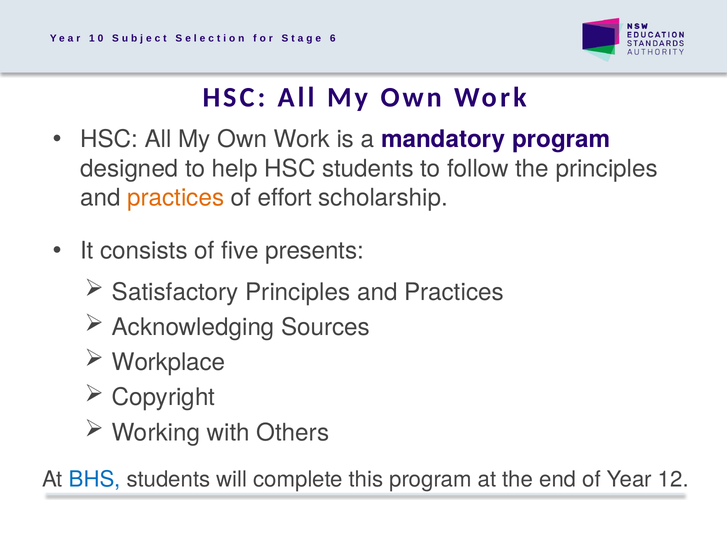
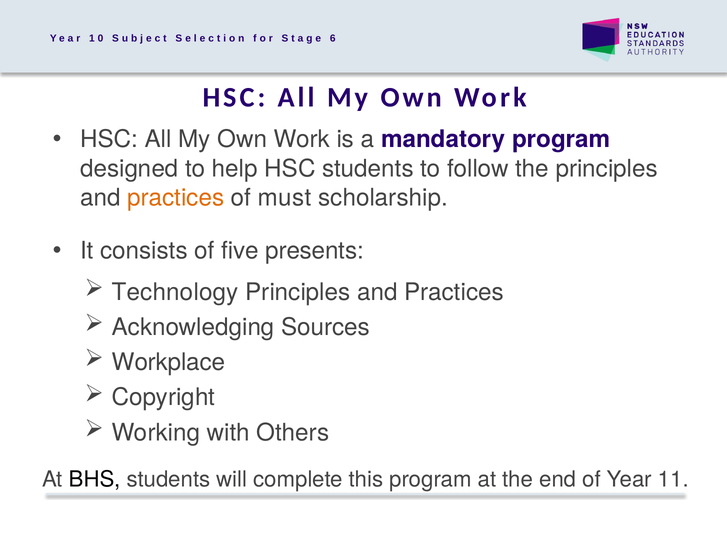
effort: effort -> must
Satisfactory: Satisfactory -> Technology
BHS colour: blue -> black
12: 12 -> 11
